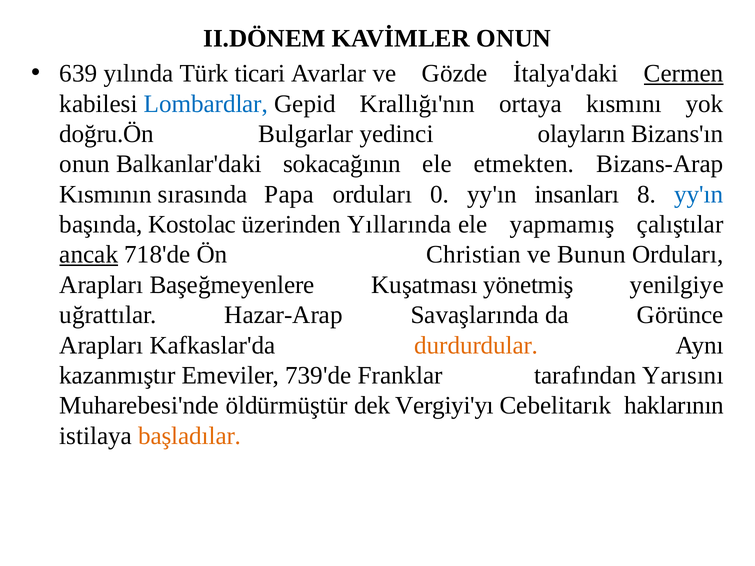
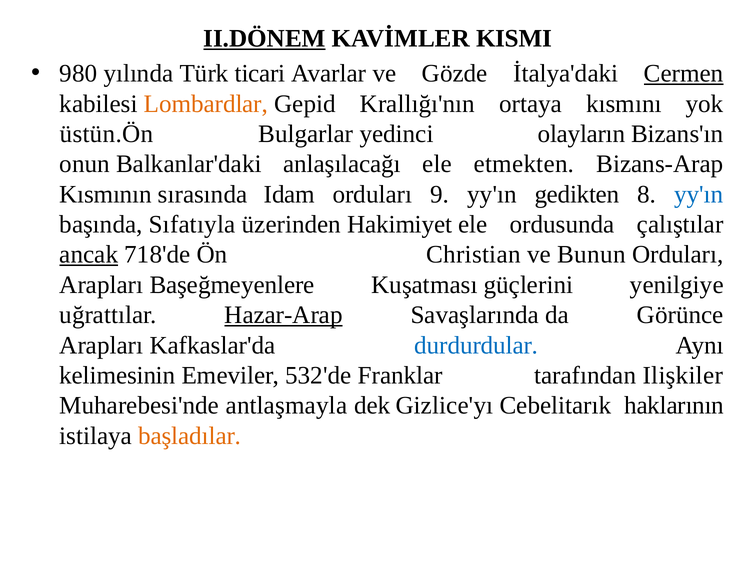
II.DÖNEM underline: none -> present
KAVİMLER ONUN: ONUN -> KISMI
639: 639 -> 980
Lombardlar colour: blue -> orange
doğru.Ön: doğru.Ön -> üstün.Ön
sokacağının: sokacağının -> anlaşılacağı
Papa: Papa -> Idam
0: 0 -> 9
insanları: insanları -> gedikten
Kostolac: Kostolac -> Sıfatıyla
Yıllarında: Yıllarında -> Hakimiyet
yapmamış: yapmamış -> ordusunda
yönetmiş: yönetmiş -> güçlerini
Hazar-Arap underline: none -> present
durdurdular colour: orange -> blue
kazanmıştır: kazanmıştır -> kelimesinin
739'de: 739'de -> 532'de
Yarısını: Yarısını -> Ilişkiler
öldürmüştür: öldürmüştür -> antlaşmayla
Vergiyi'yı: Vergiyi'yı -> Gizlice'yı
